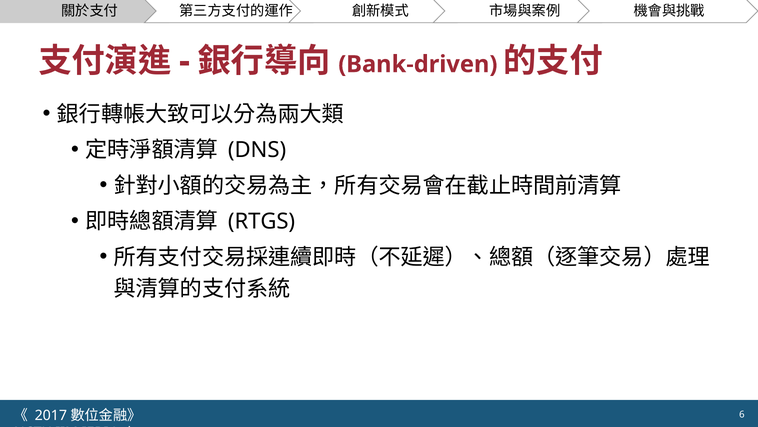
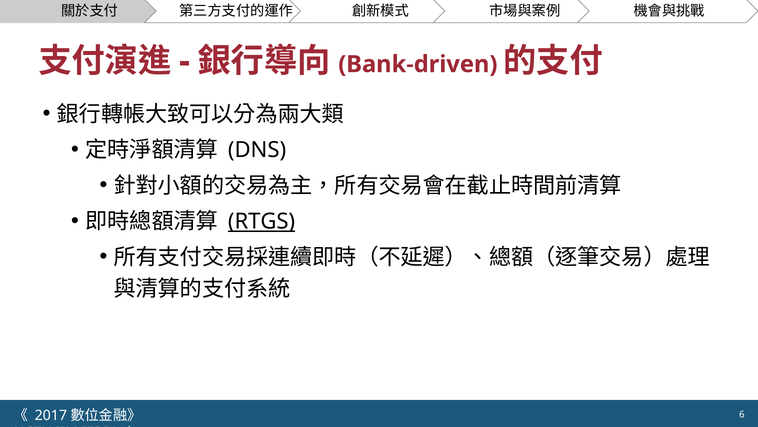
RTGS underline: none -> present
